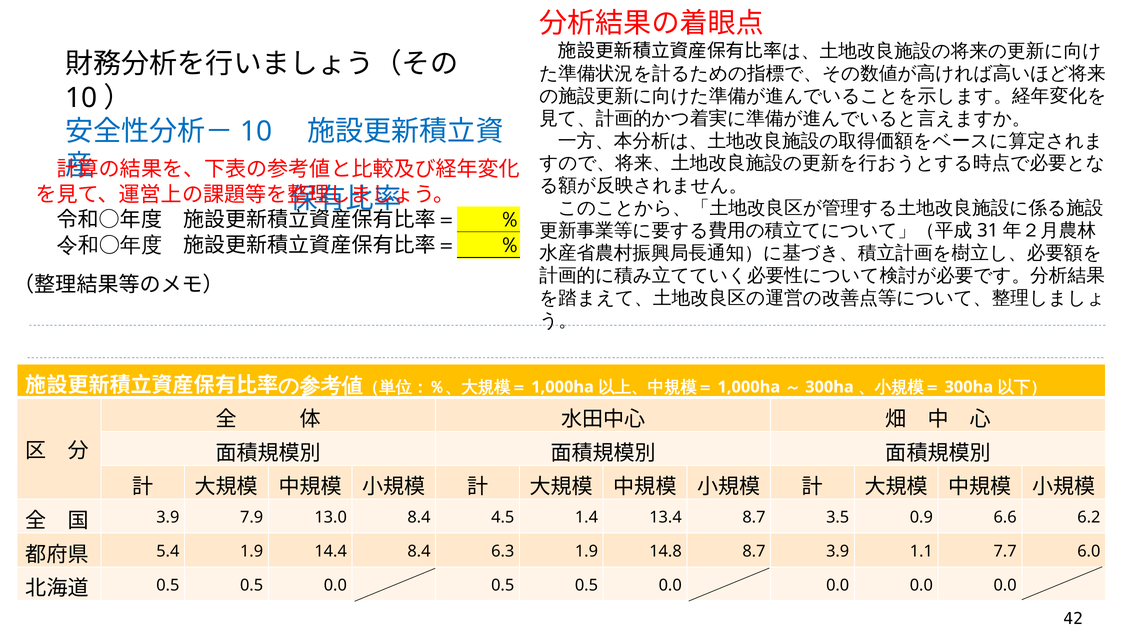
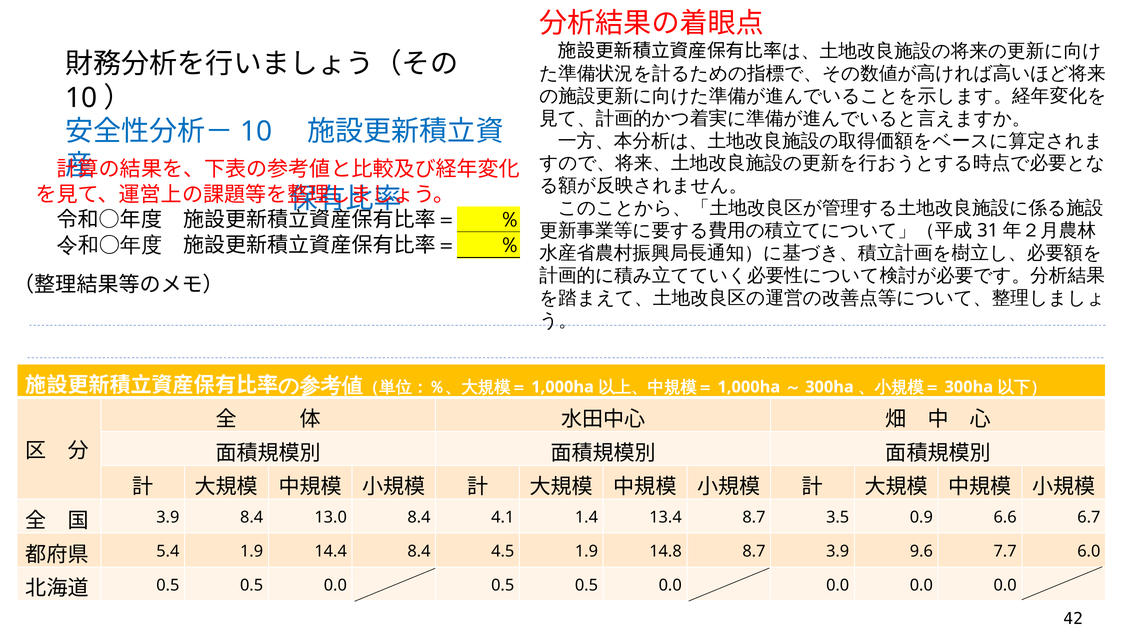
3.9 7.9: 7.9 -> 8.4
4.5: 4.5 -> 4.1
6.2: 6.2 -> 6.7
6.3: 6.3 -> 4.5
1.1: 1.1 -> 9.6
